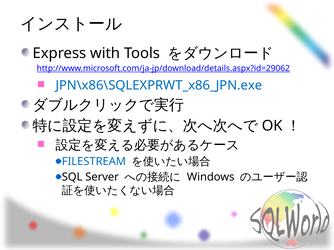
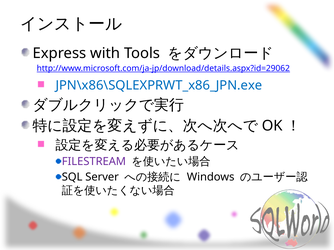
FILESTREAM colour: blue -> purple
